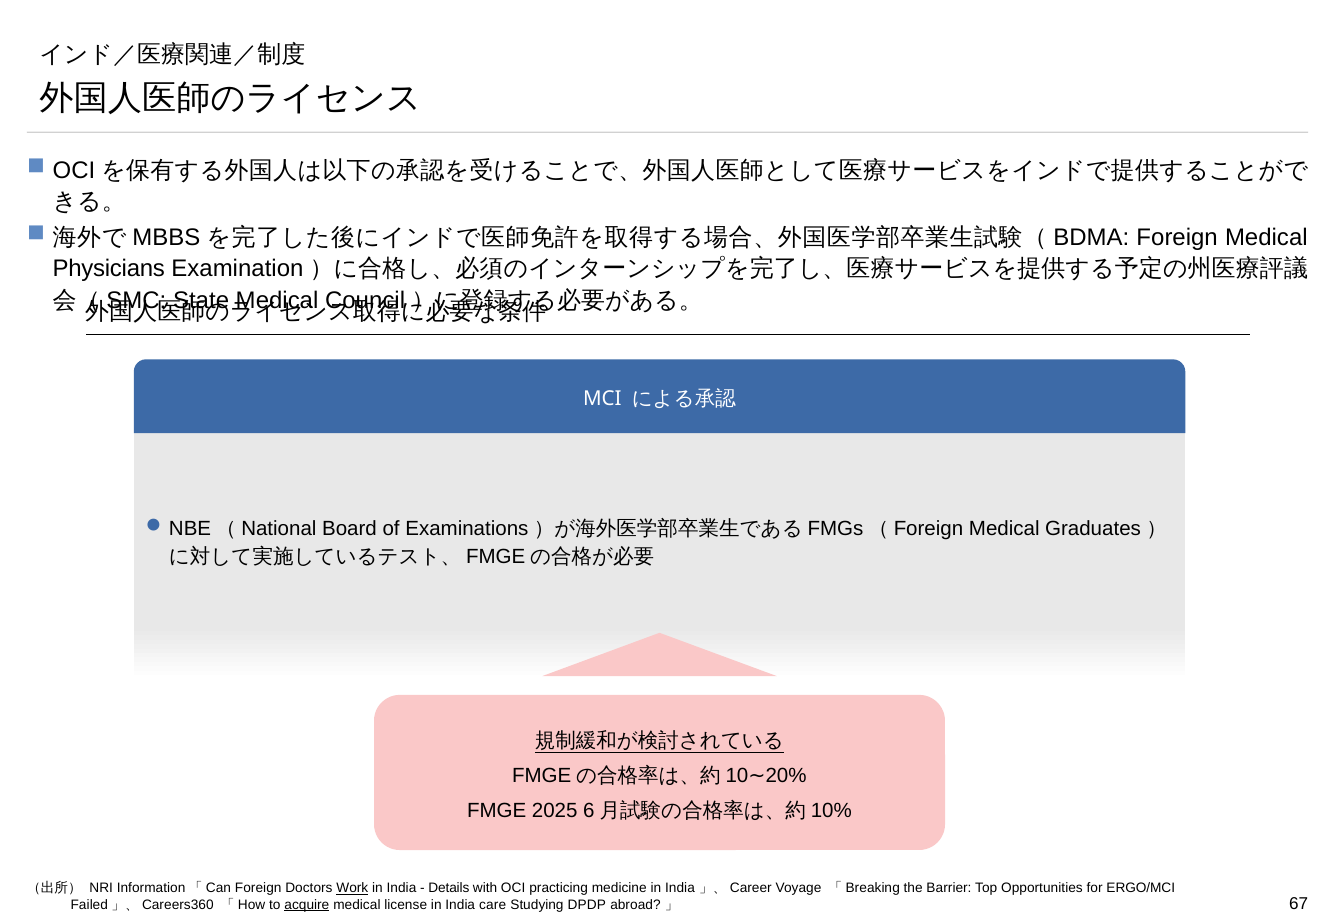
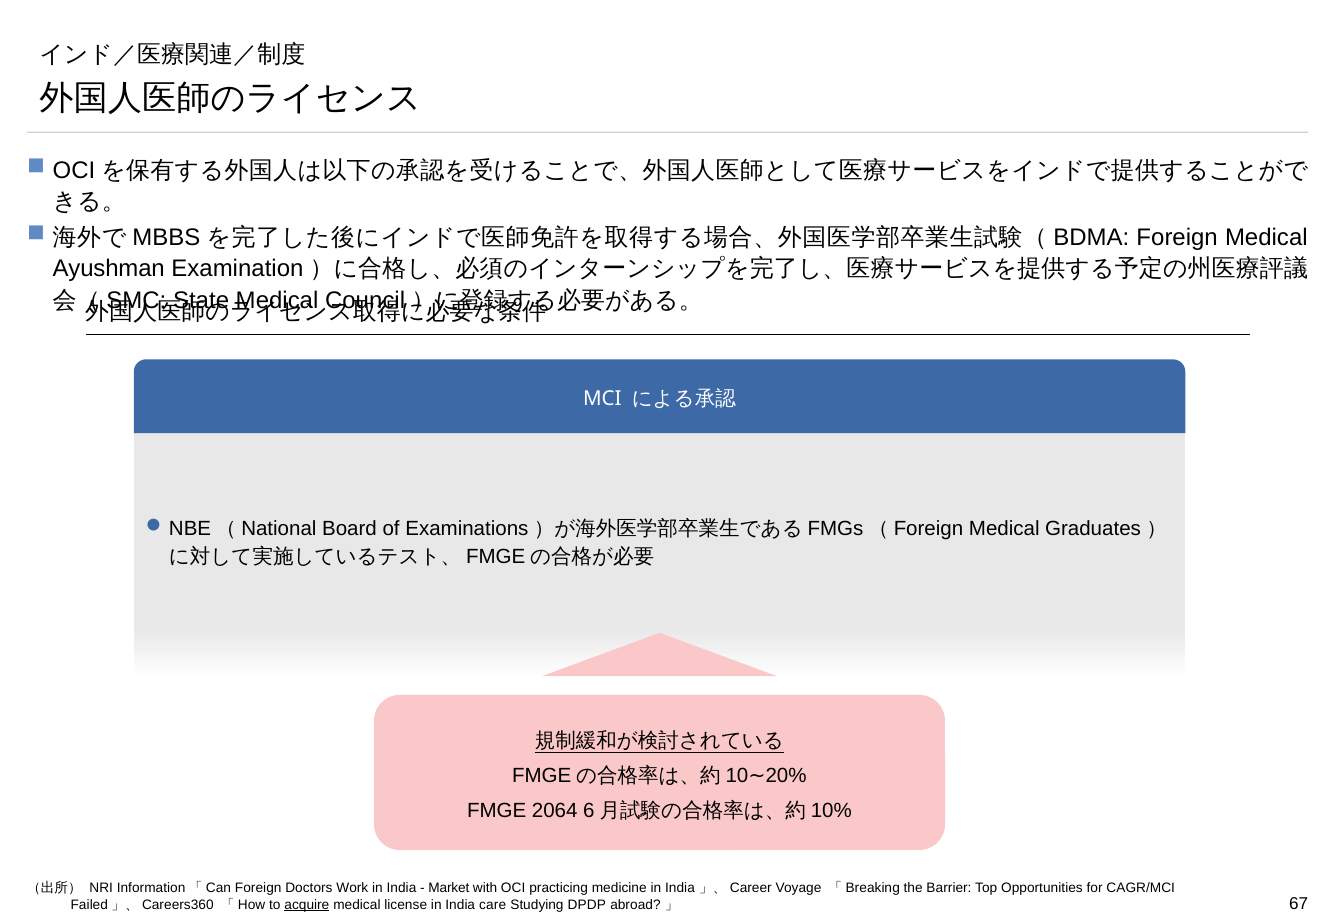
Physicians: Physicians -> Ayushman
2025: 2025 -> 2064
Work underline: present -> none
Details: Details -> Market
ERGO/MCI: ERGO/MCI -> CAGR/MCI
